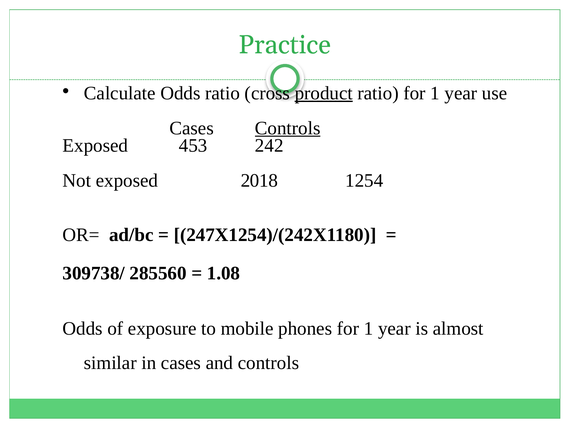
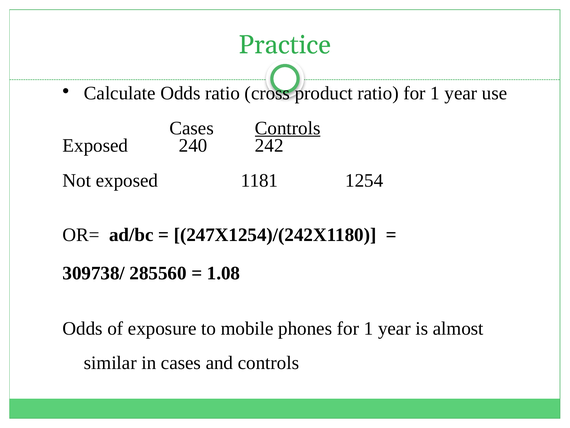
product underline: present -> none
453: 453 -> 240
2018: 2018 -> 1181
